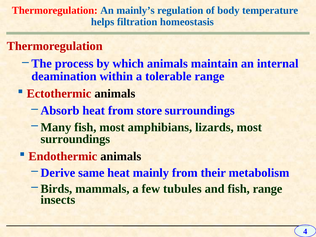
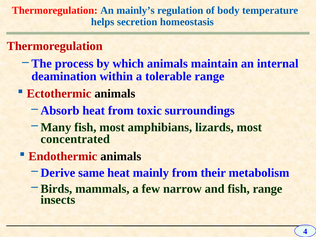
filtration: filtration -> secretion
store: store -> toxic
surroundings at (75, 139): surroundings -> concentrated
tubules: tubules -> narrow
